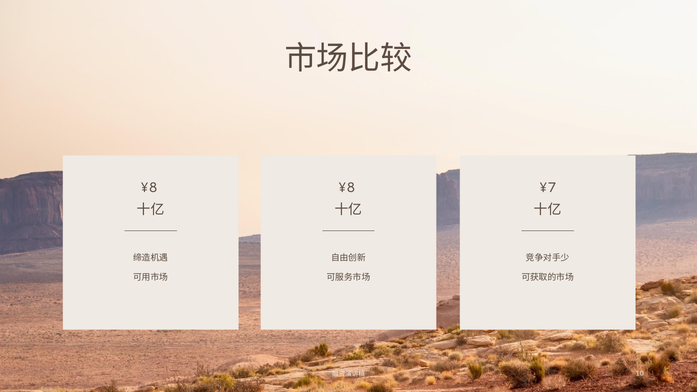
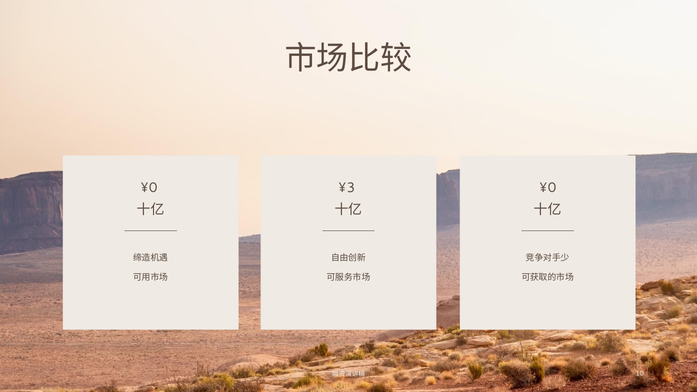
¥8 at (149, 188): ¥8 -> ¥0
¥8 at (347, 188): ¥8 -> ¥3
¥7 at (548, 188): ¥7 -> ¥0
